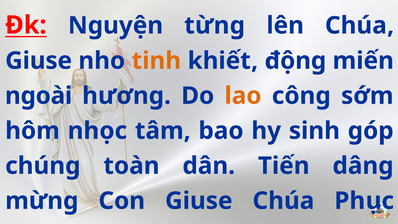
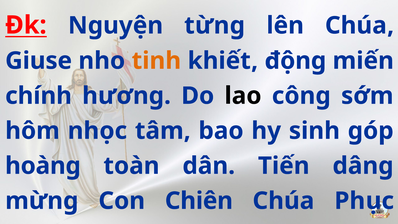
ngoài: ngoài -> chính
lao colour: orange -> black
chúng: chúng -> hoàng
Con Giuse: Giuse -> Chiên
